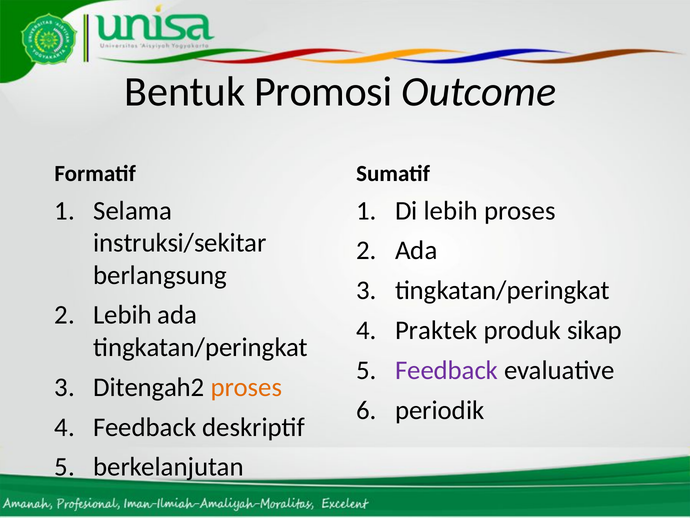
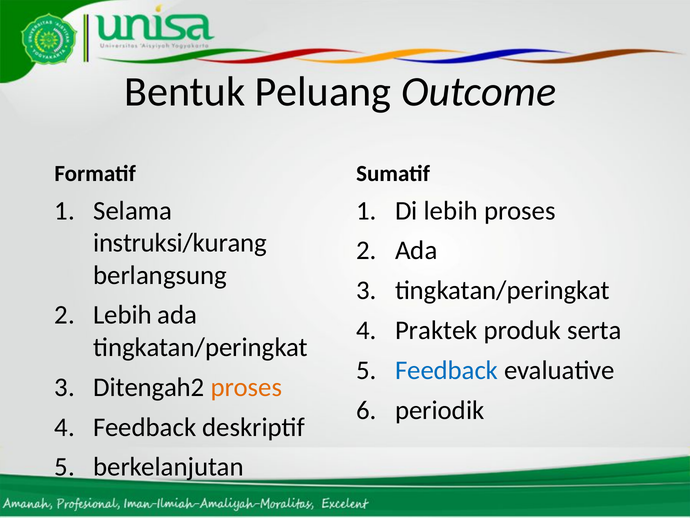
Promosi: Promosi -> Peluang
instruksi/sekitar: instruksi/sekitar -> instruksi/kurang
sikap: sikap -> serta
Feedback at (447, 370) colour: purple -> blue
